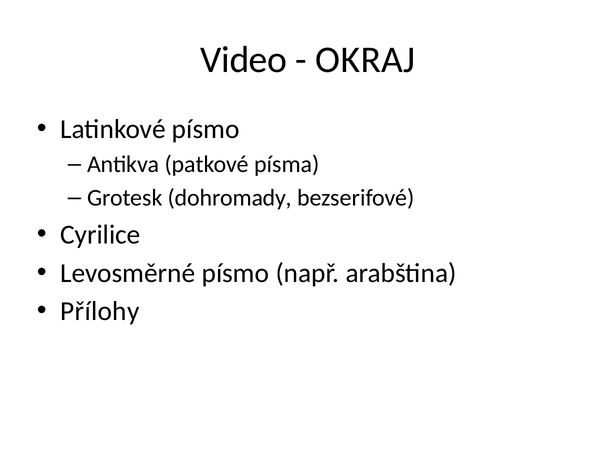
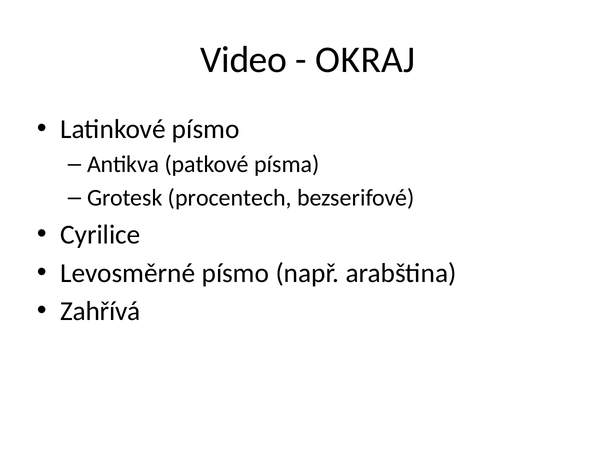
dohromady: dohromady -> procentech
Přílohy: Přílohy -> Zahřívá
